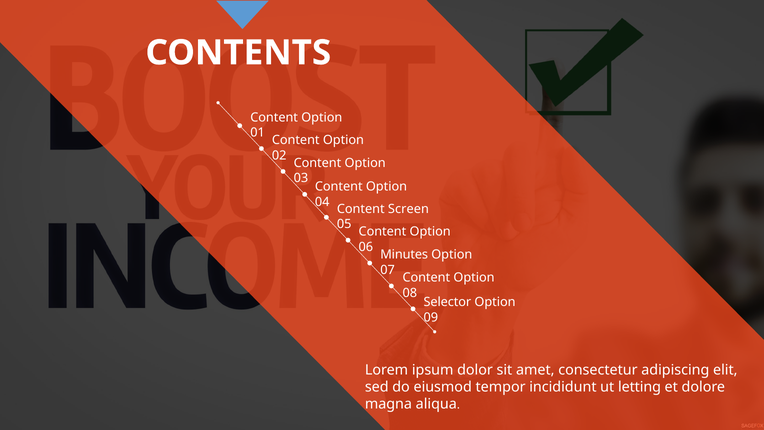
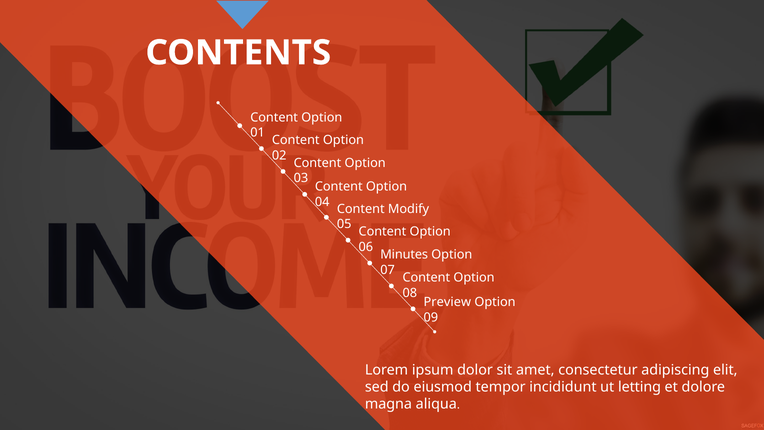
Screen: Screen -> Modify
Selector: Selector -> Preview
